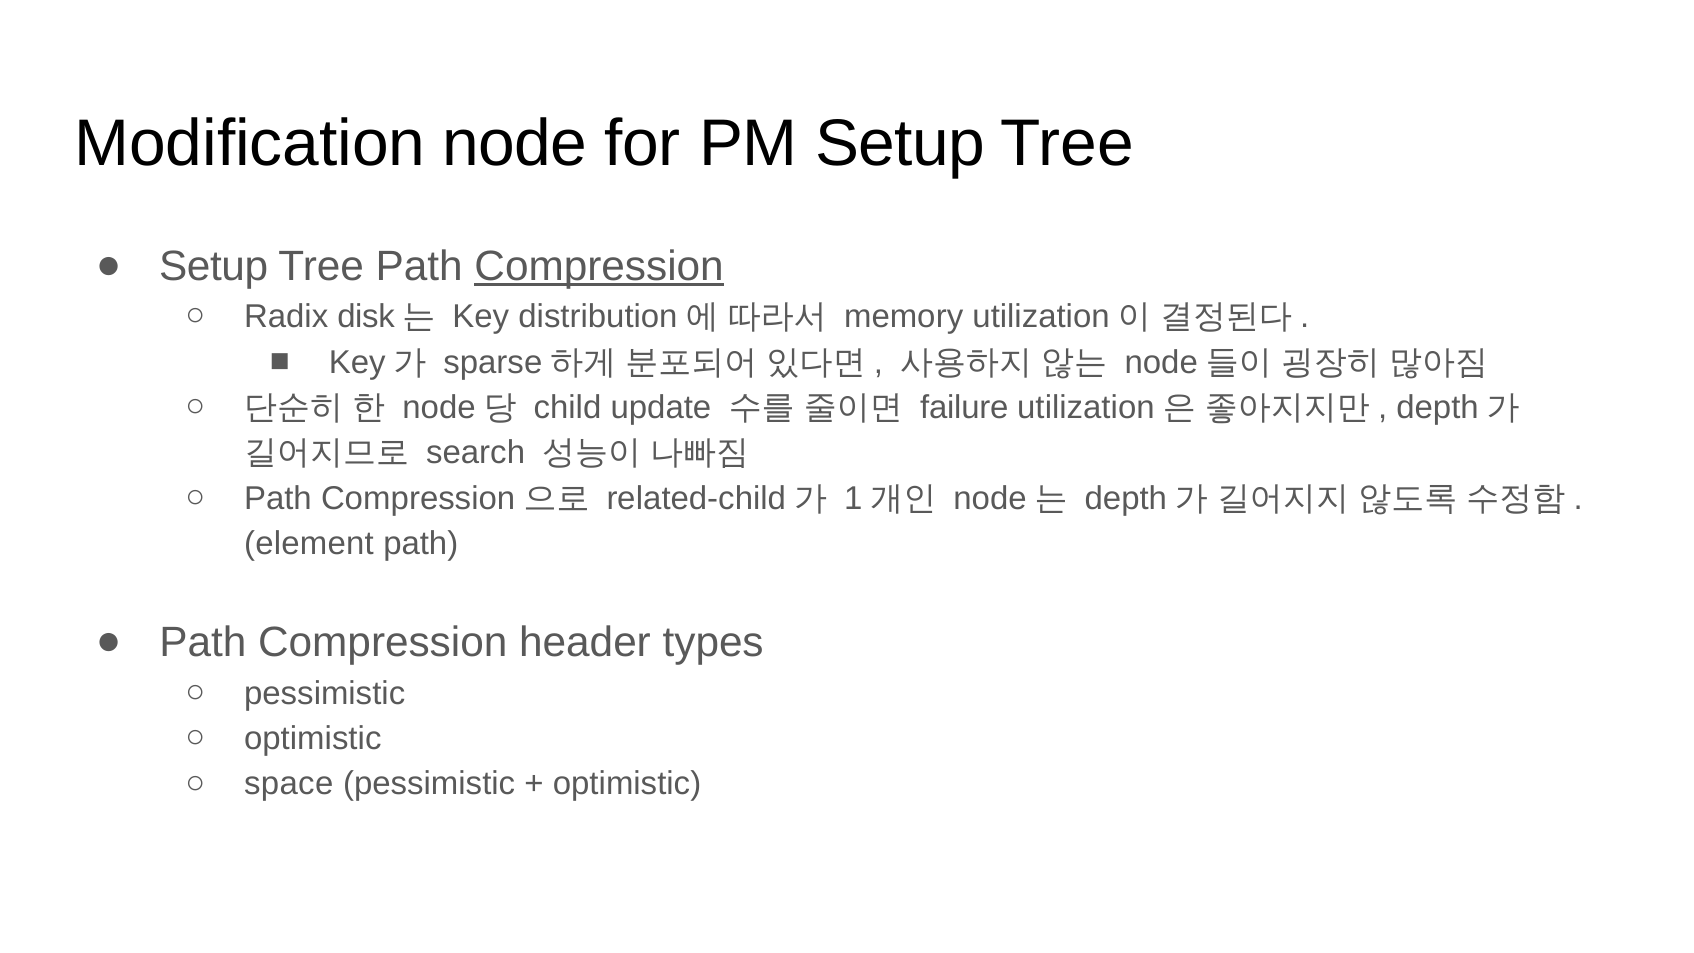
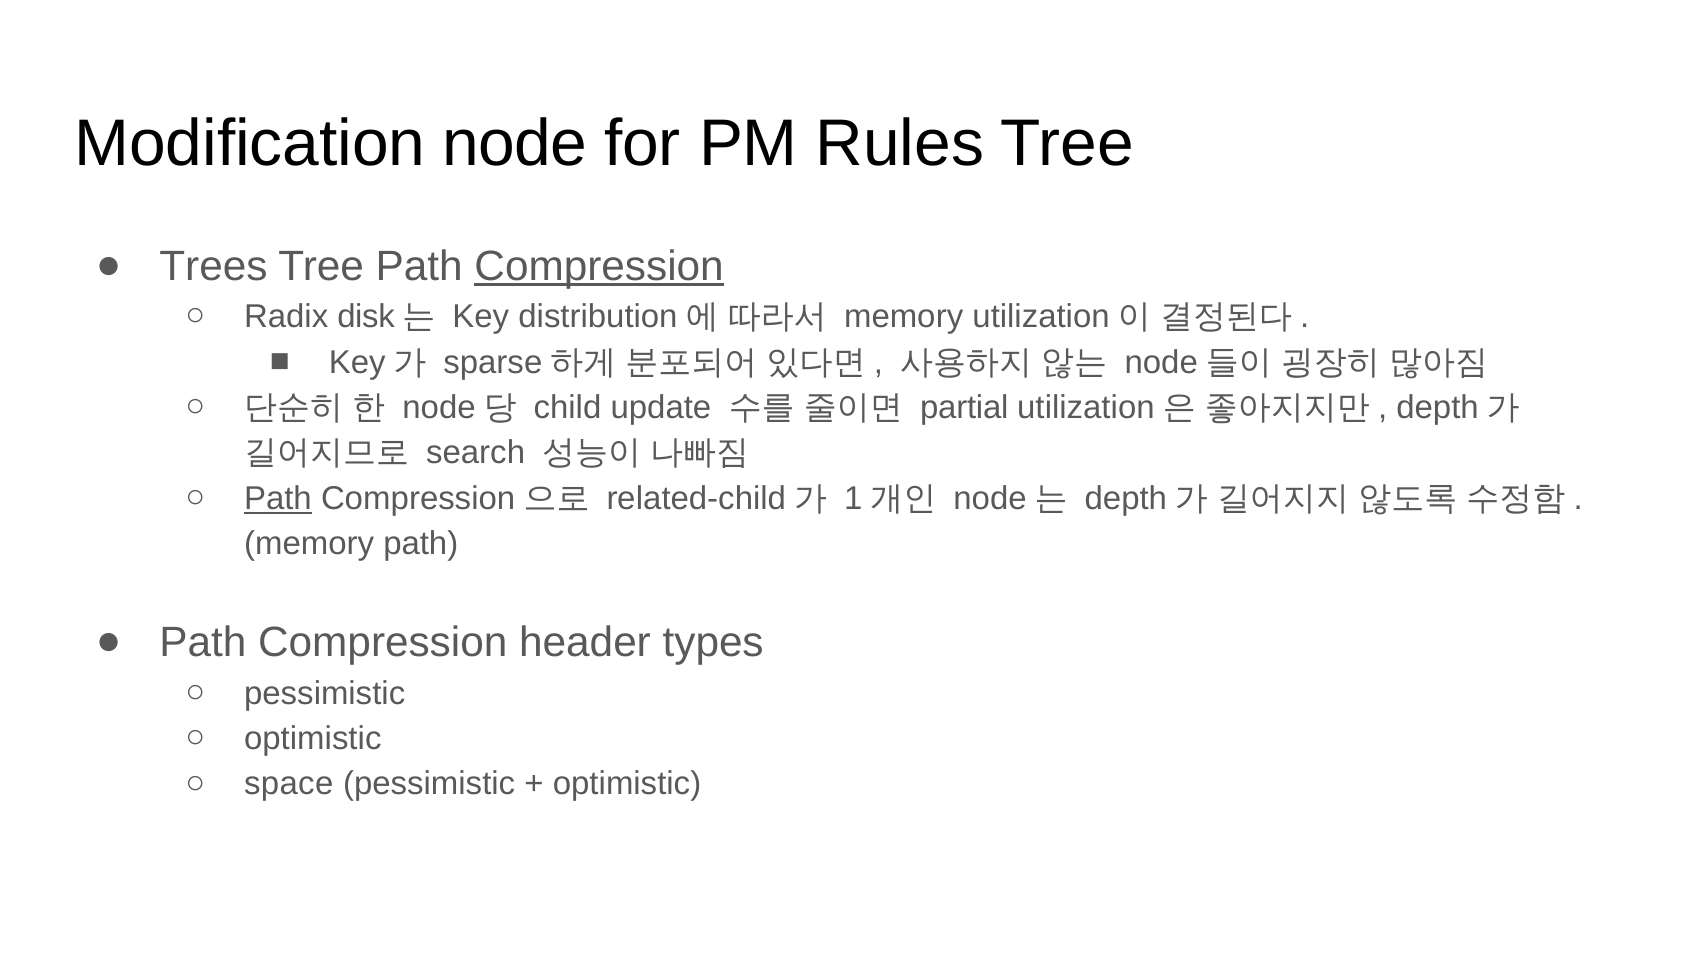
PM Setup: Setup -> Rules
Setup at (214, 266): Setup -> Trees
failure: failure -> partial
Path at (278, 498) underline: none -> present
element at (309, 544): element -> memory
